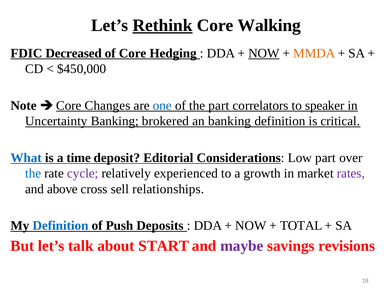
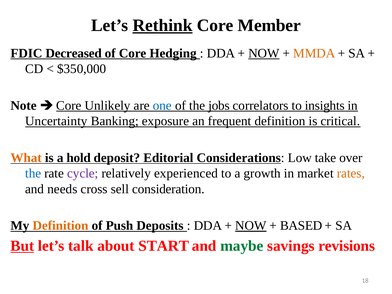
Walking: Walking -> Member
$450,000: $450,000 -> $350,000
Changes: Changes -> Unlikely
the part: part -> jobs
speaker: speaker -> insights
brokered: brokered -> exposure
an banking: banking -> frequent
What colour: blue -> orange
time: time -> hold
Low part: part -> take
rates colour: purple -> orange
above: above -> needs
relationships: relationships -> consideration
Definition at (60, 226) colour: blue -> orange
NOW at (251, 226) underline: none -> present
TOTAL: TOTAL -> BASED
But underline: none -> present
maybe colour: purple -> green
